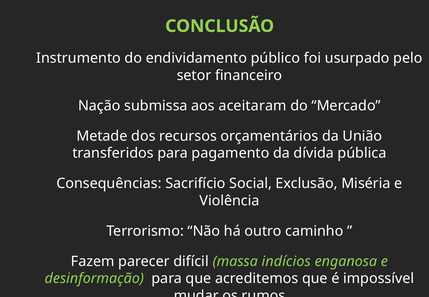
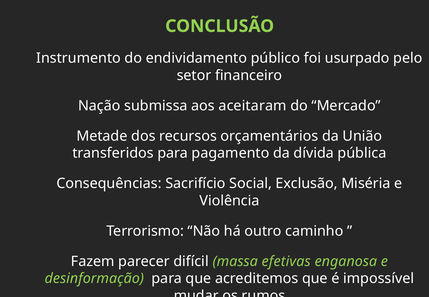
indícios: indícios -> efetivas
